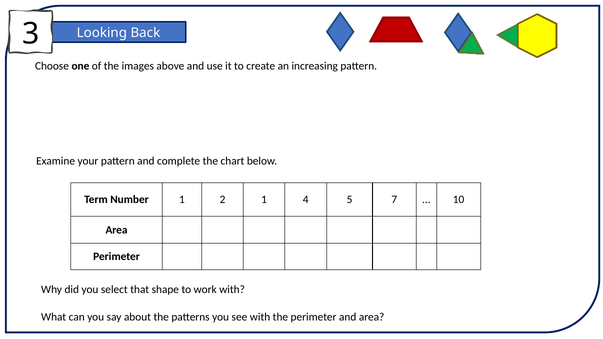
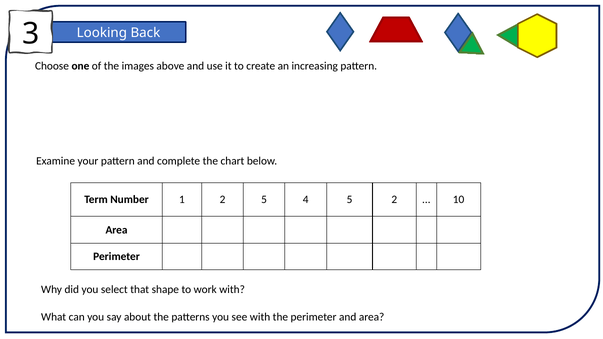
2 1: 1 -> 5
5 7: 7 -> 2
